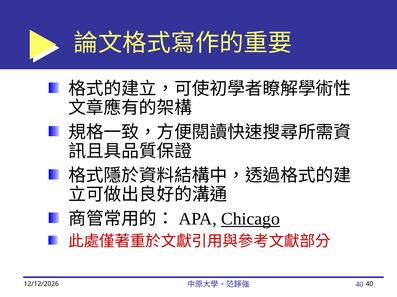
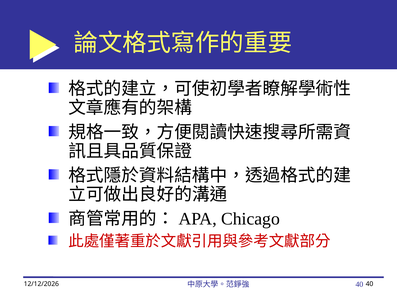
Chicago underline: present -> none
